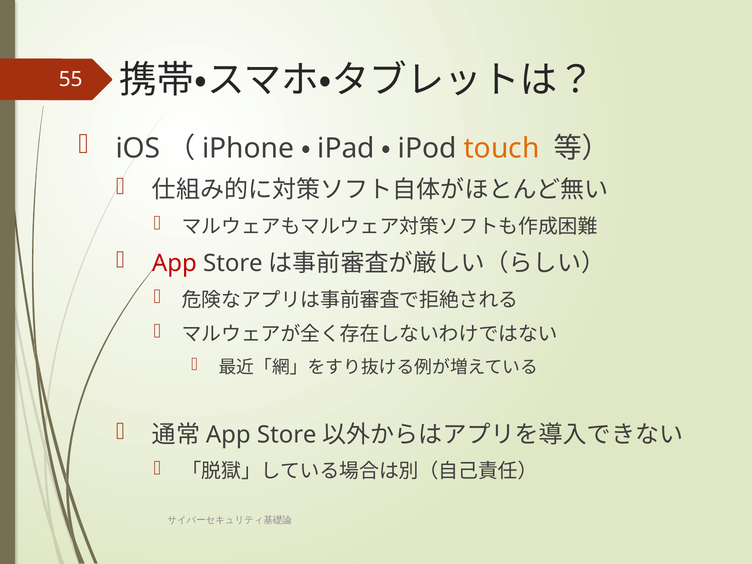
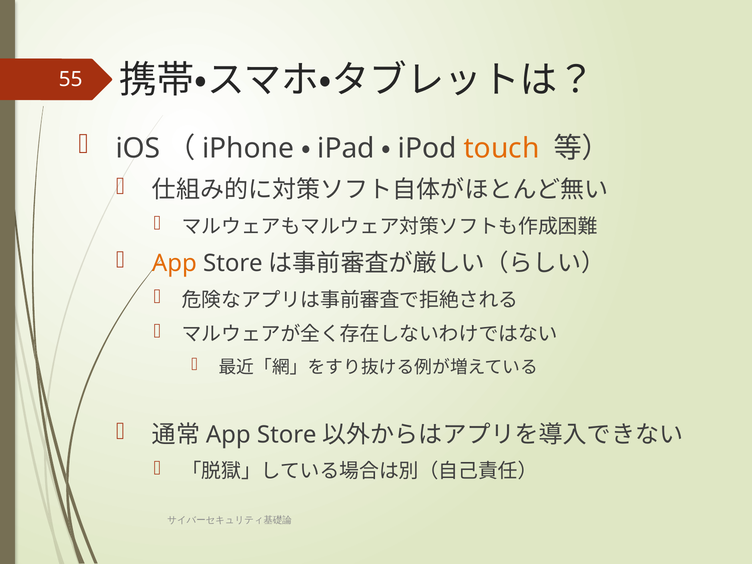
App at (174, 264) colour: red -> orange
